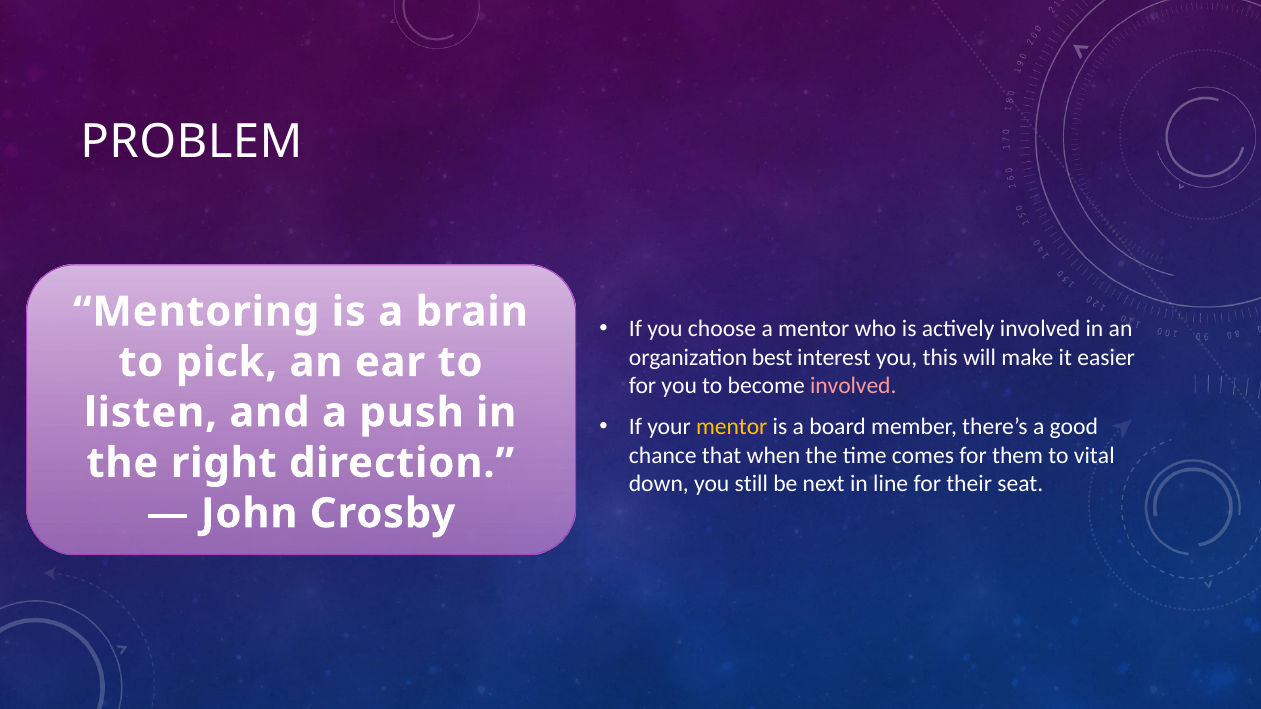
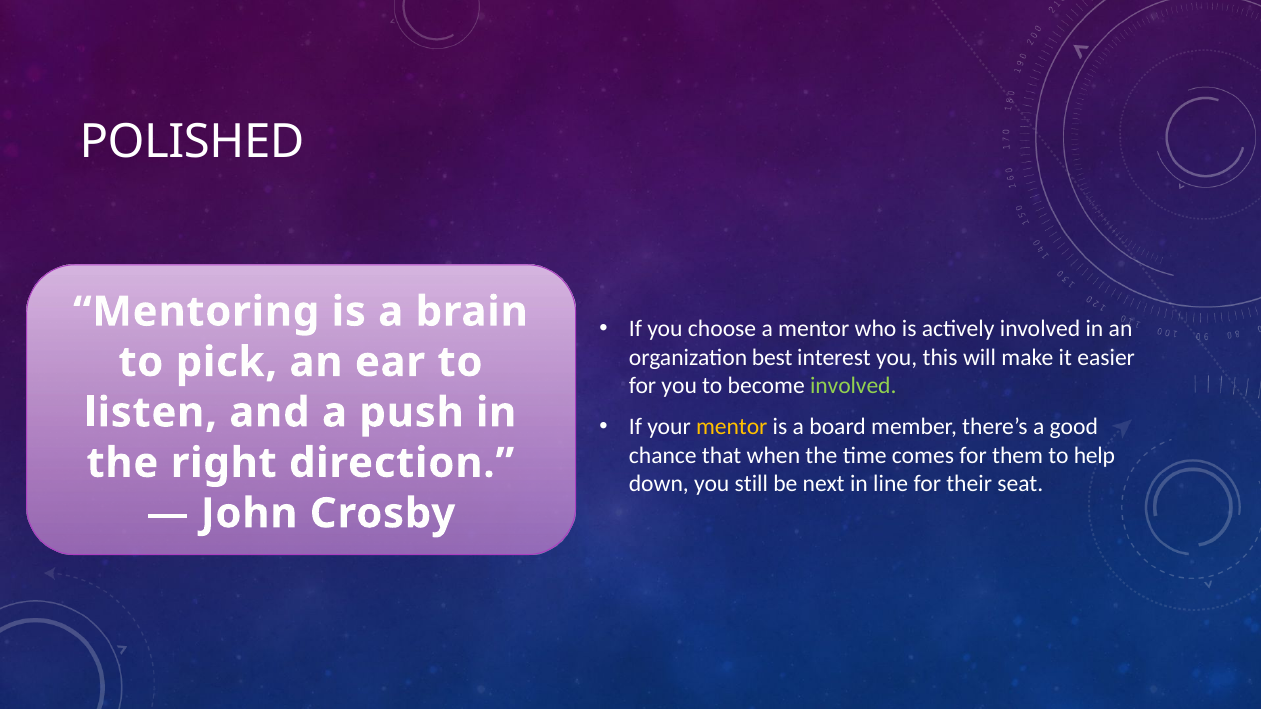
PROBLEM: PROBLEM -> POLISHED
involved at (853, 386) colour: pink -> light green
vital: vital -> help
